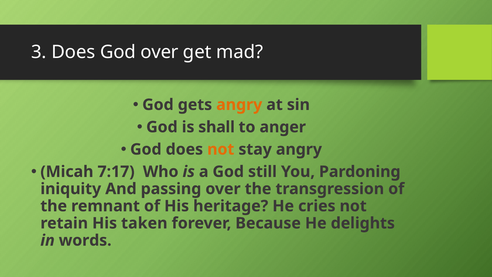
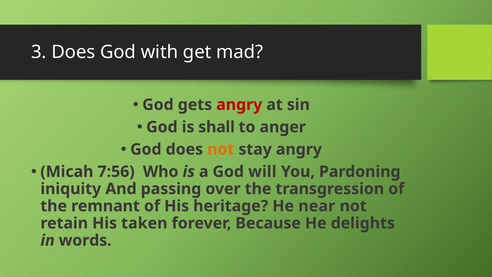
God over: over -> with
angry at (239, 105) colour: orange -> red
7:17: 7:17 -> 7:56
still: still -> will
cries: cries -> near
